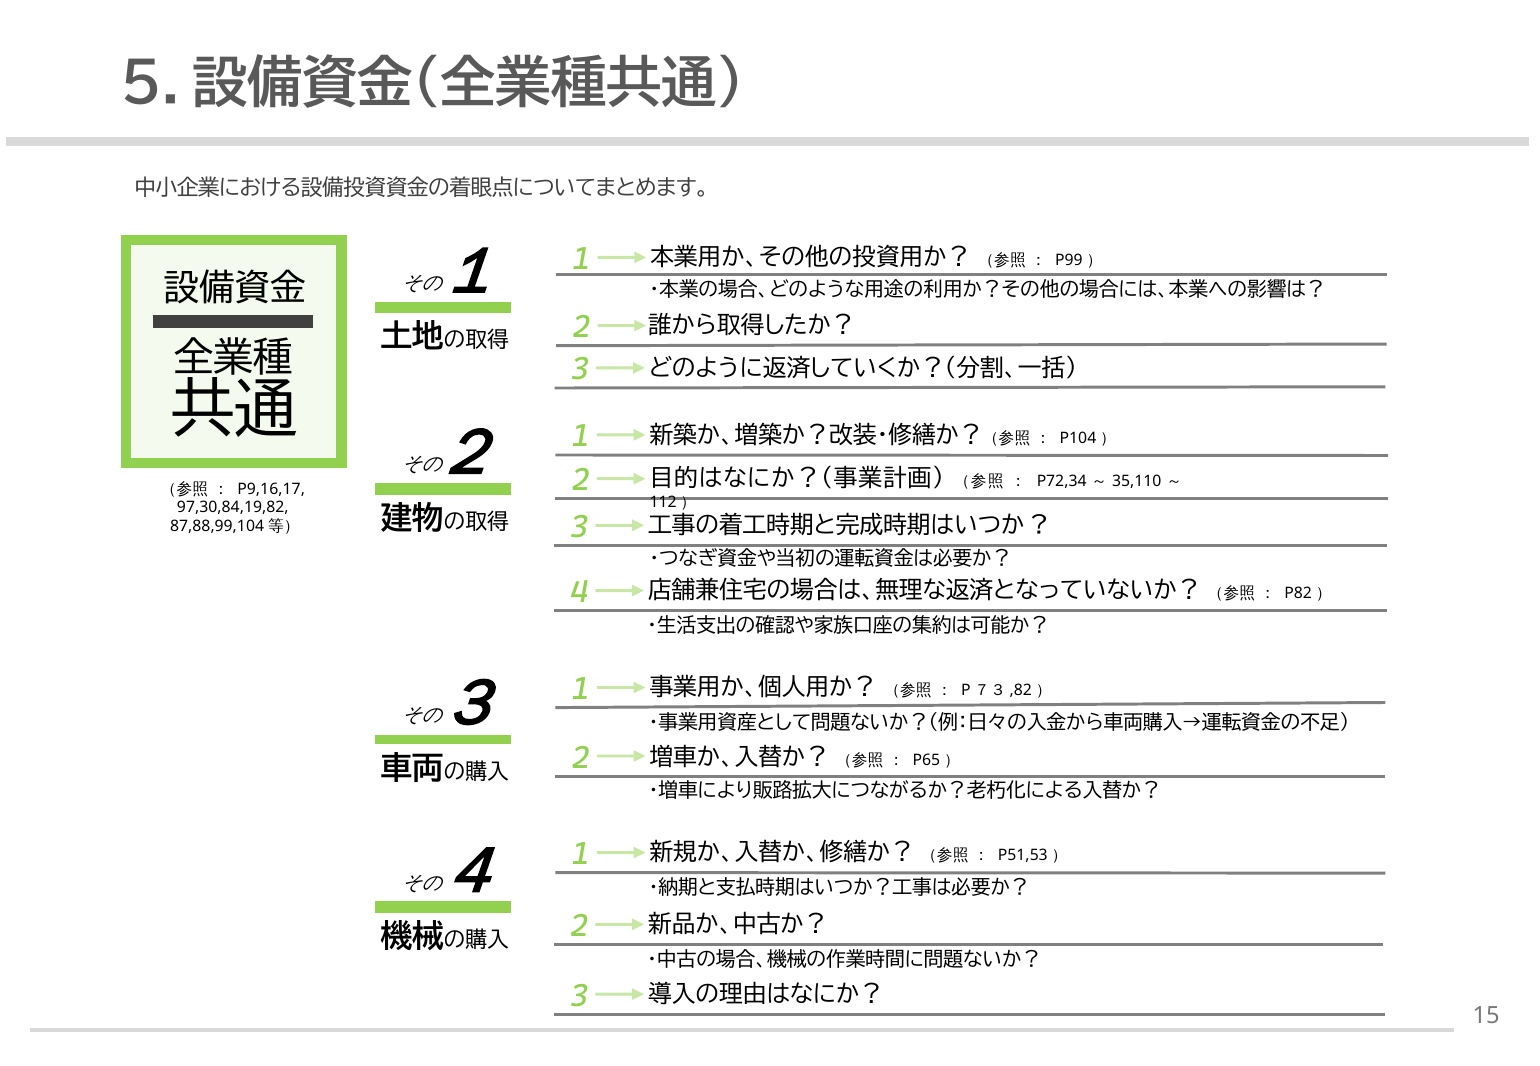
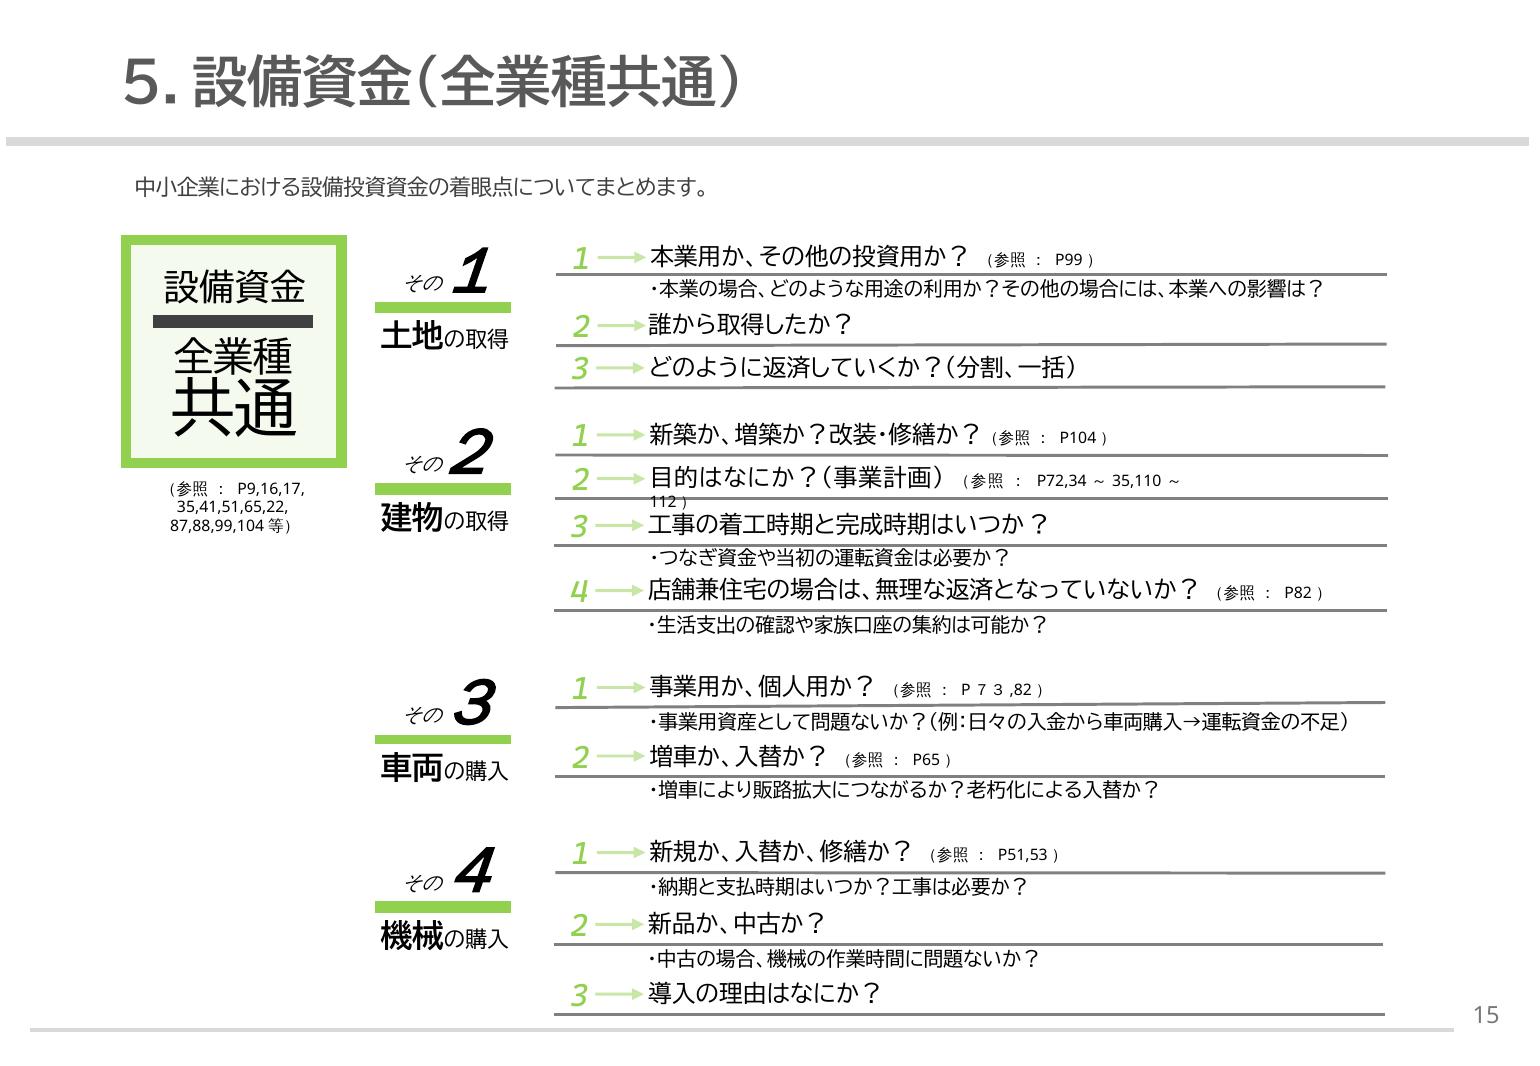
97,30,84,19,82: 97,30,84,19,82 -> 35,41,51,65,22
